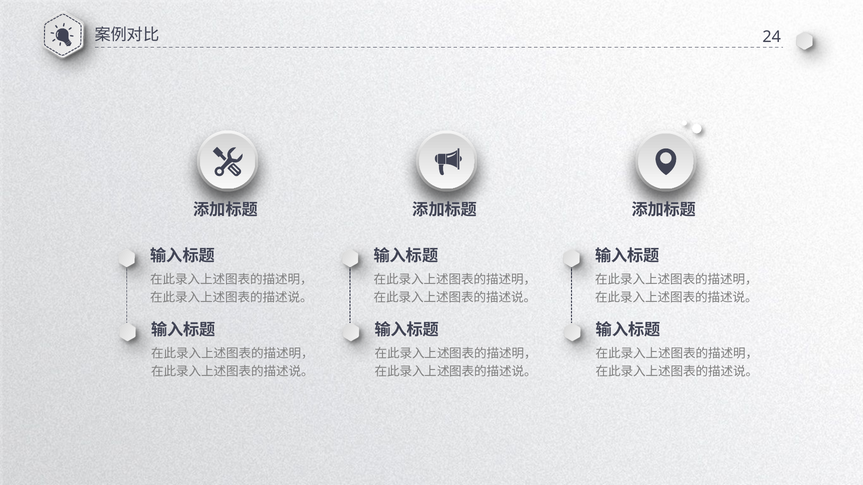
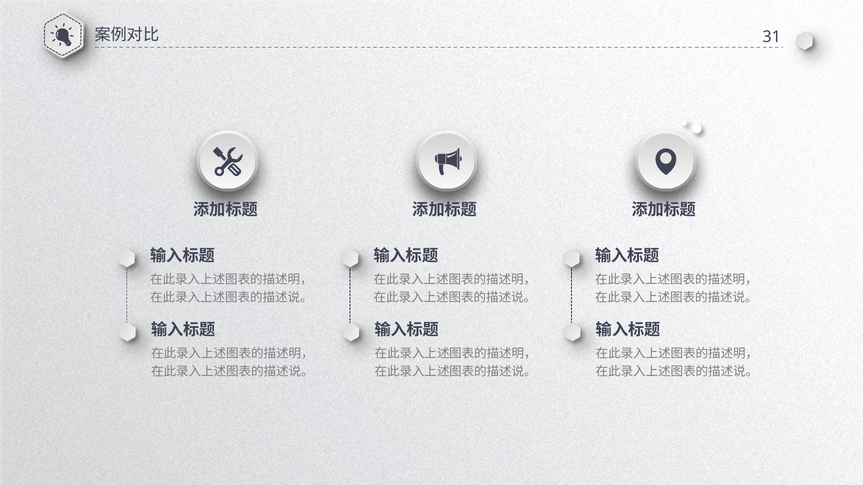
24: 24 -> 31
